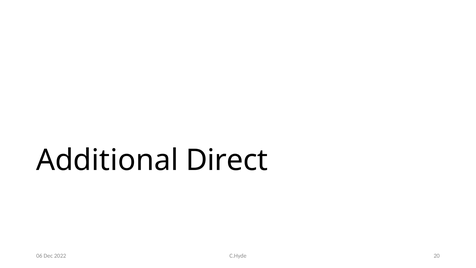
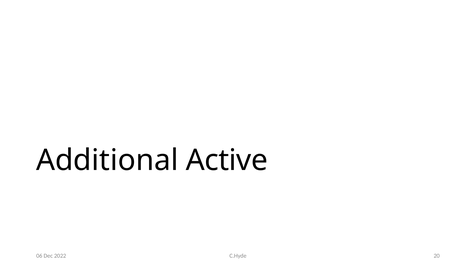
Direct: Direct -> Active
